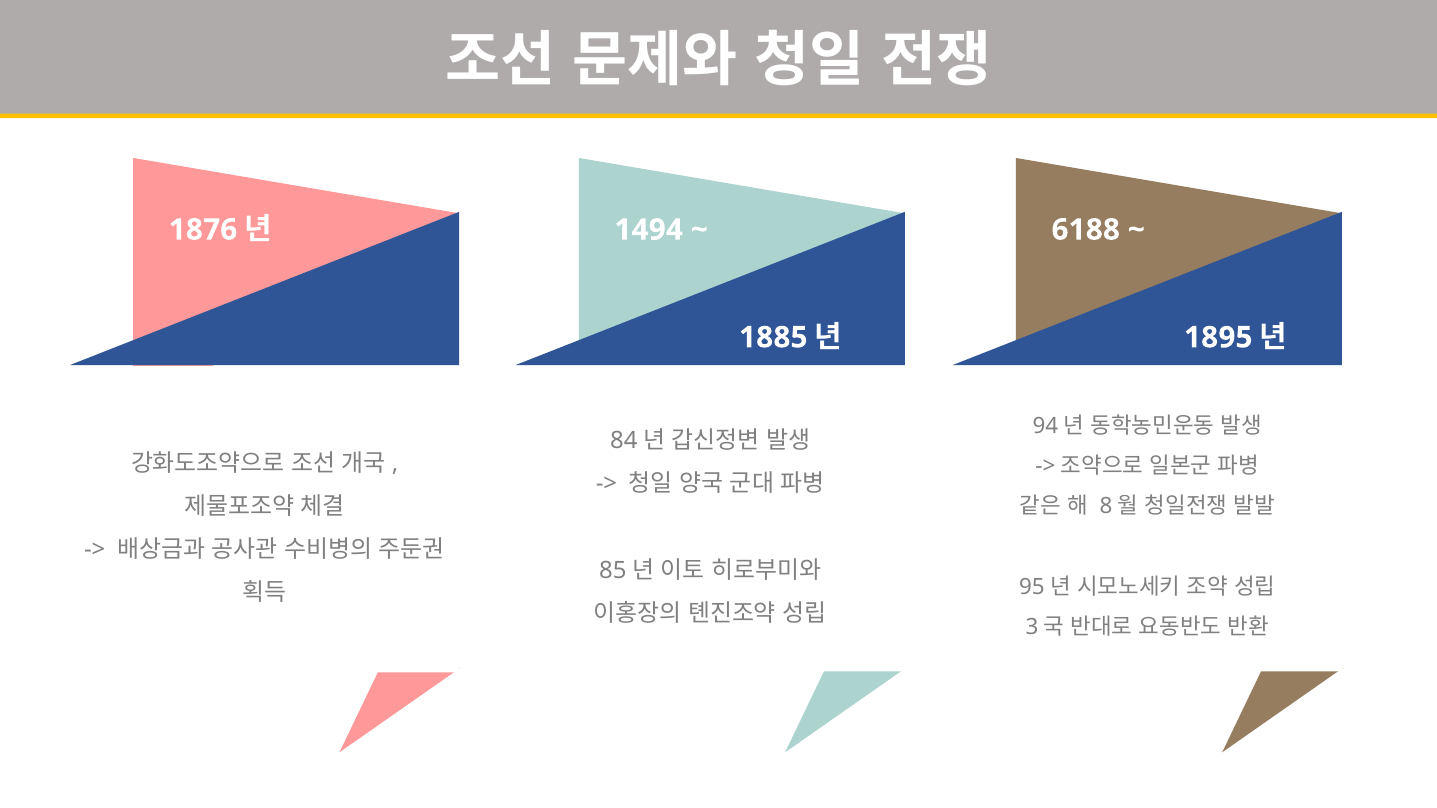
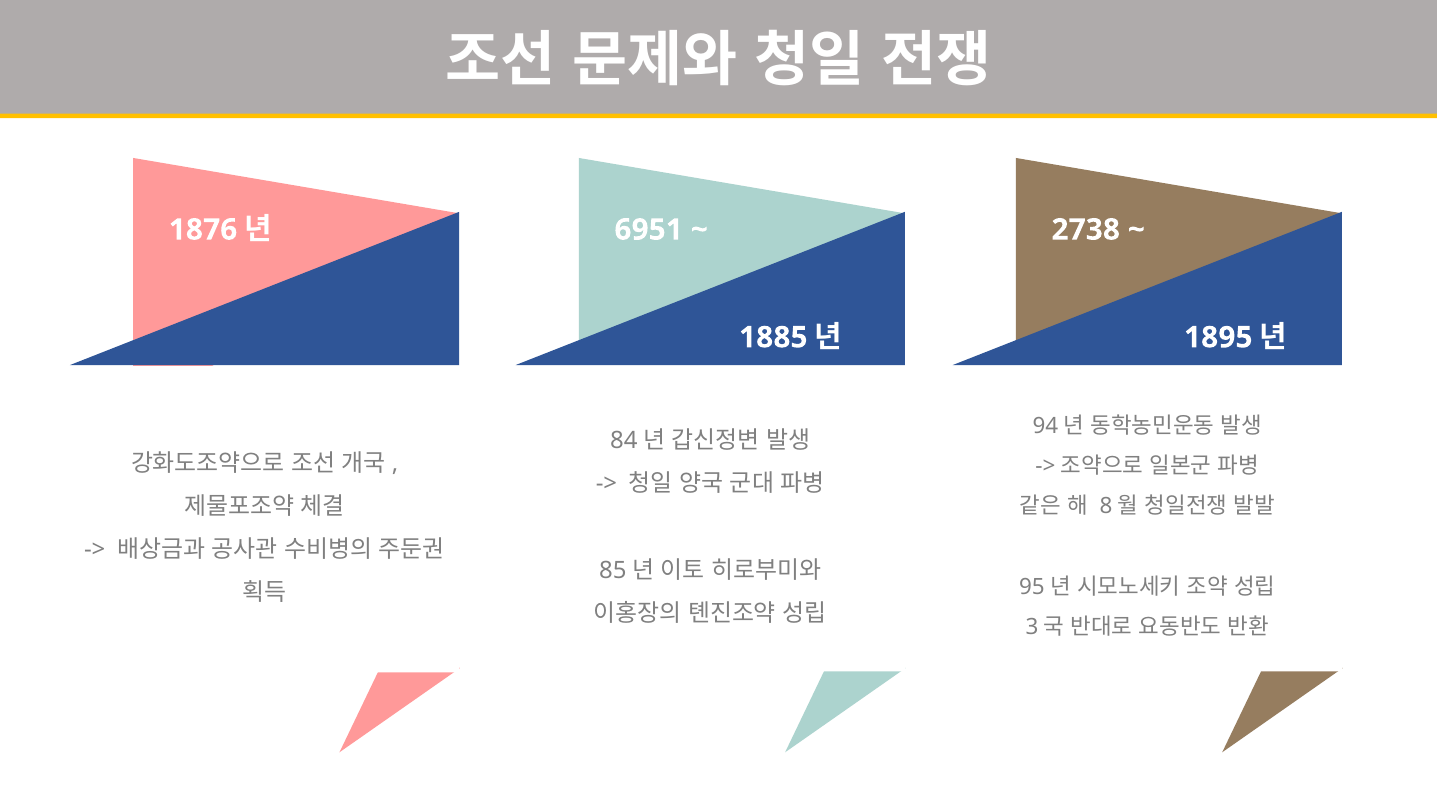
1494: 1494 -> 6951
6188: 6188 -> 2738
